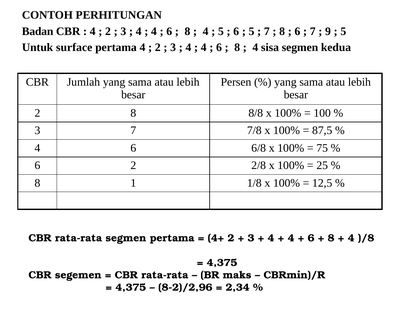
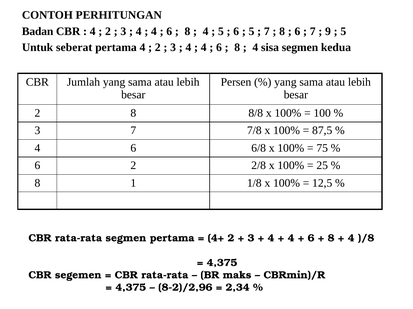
surface: surface -> seberat
